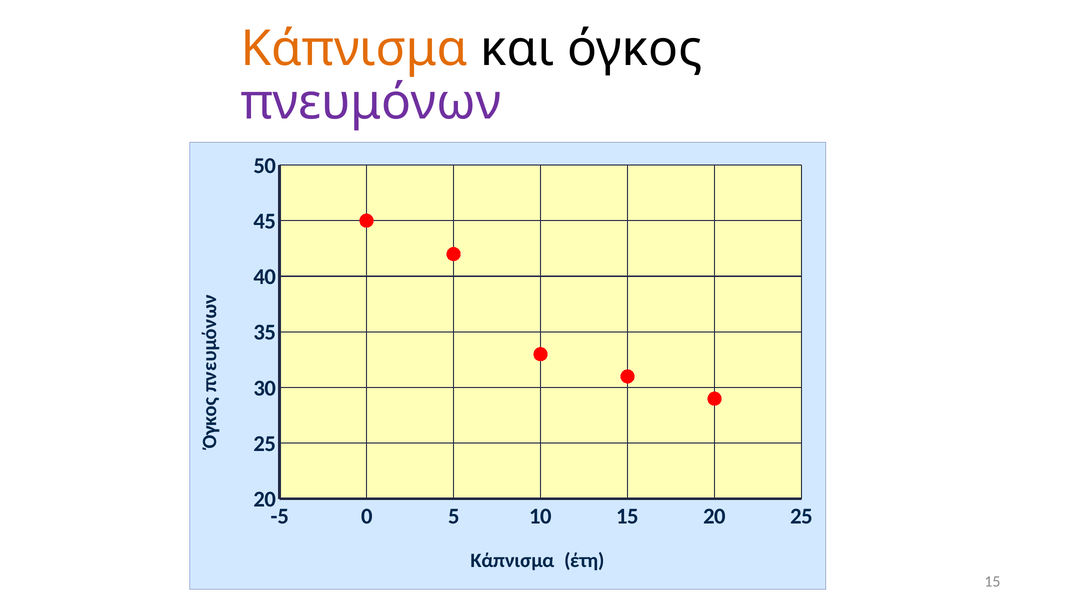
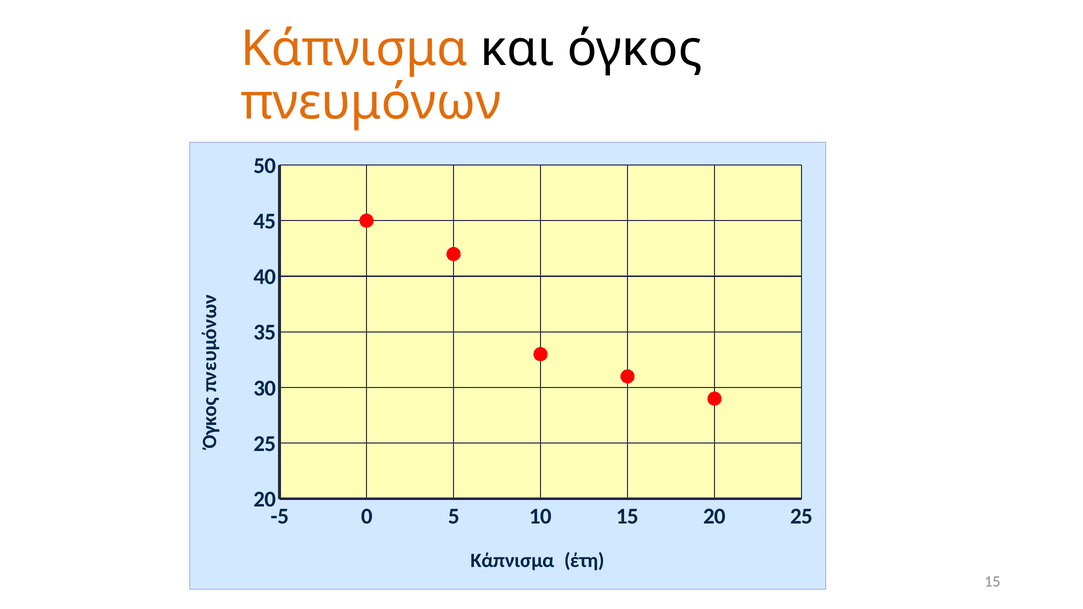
πνευμόνων colour: purple -> orange
